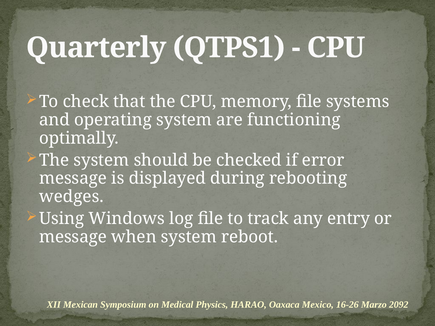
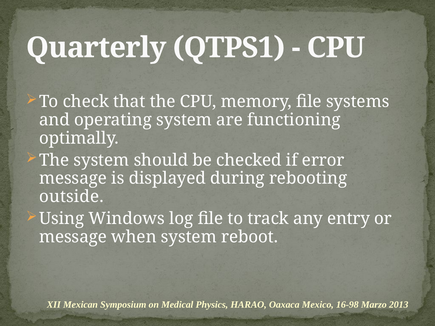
wedges: wedges -> outside
16-26: 16-26 -> 16-98
2092: 2092 -> 2013
